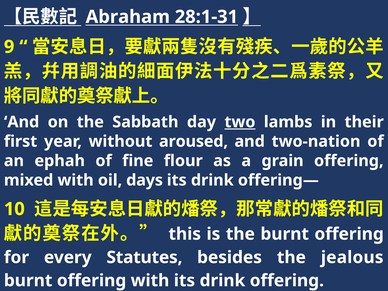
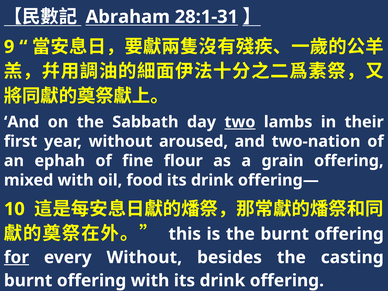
days: days -> food
for underline: none -> present
every Statutes: Statutes -> Without
jealous: jealous -> casting
